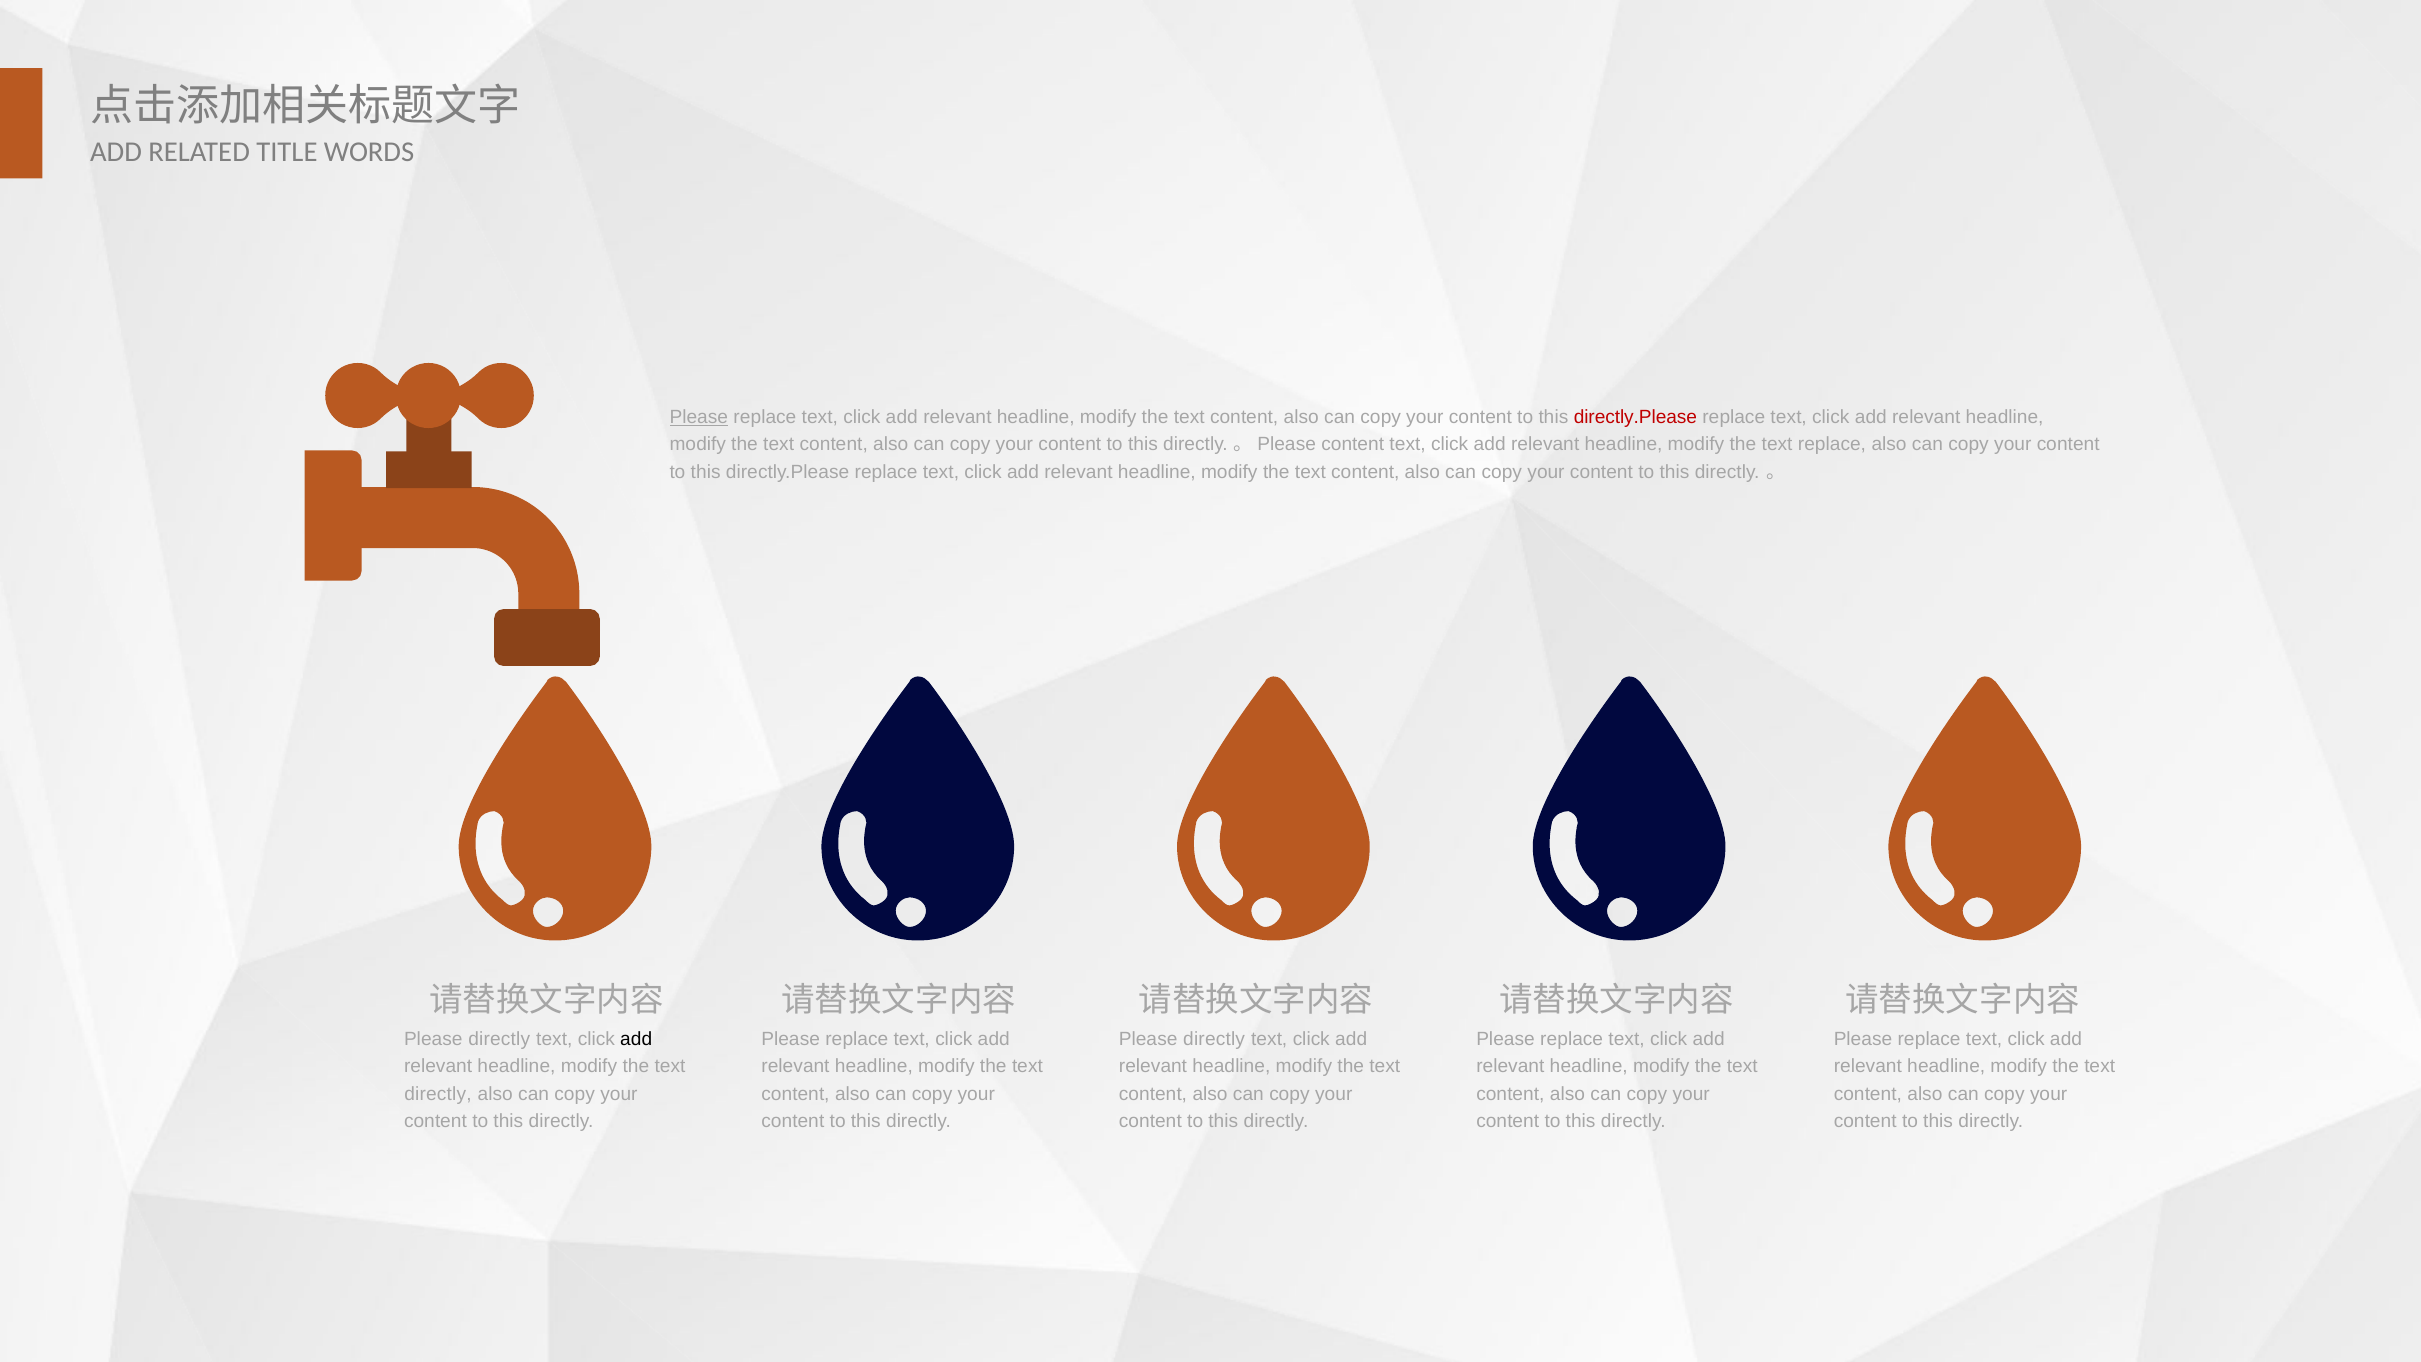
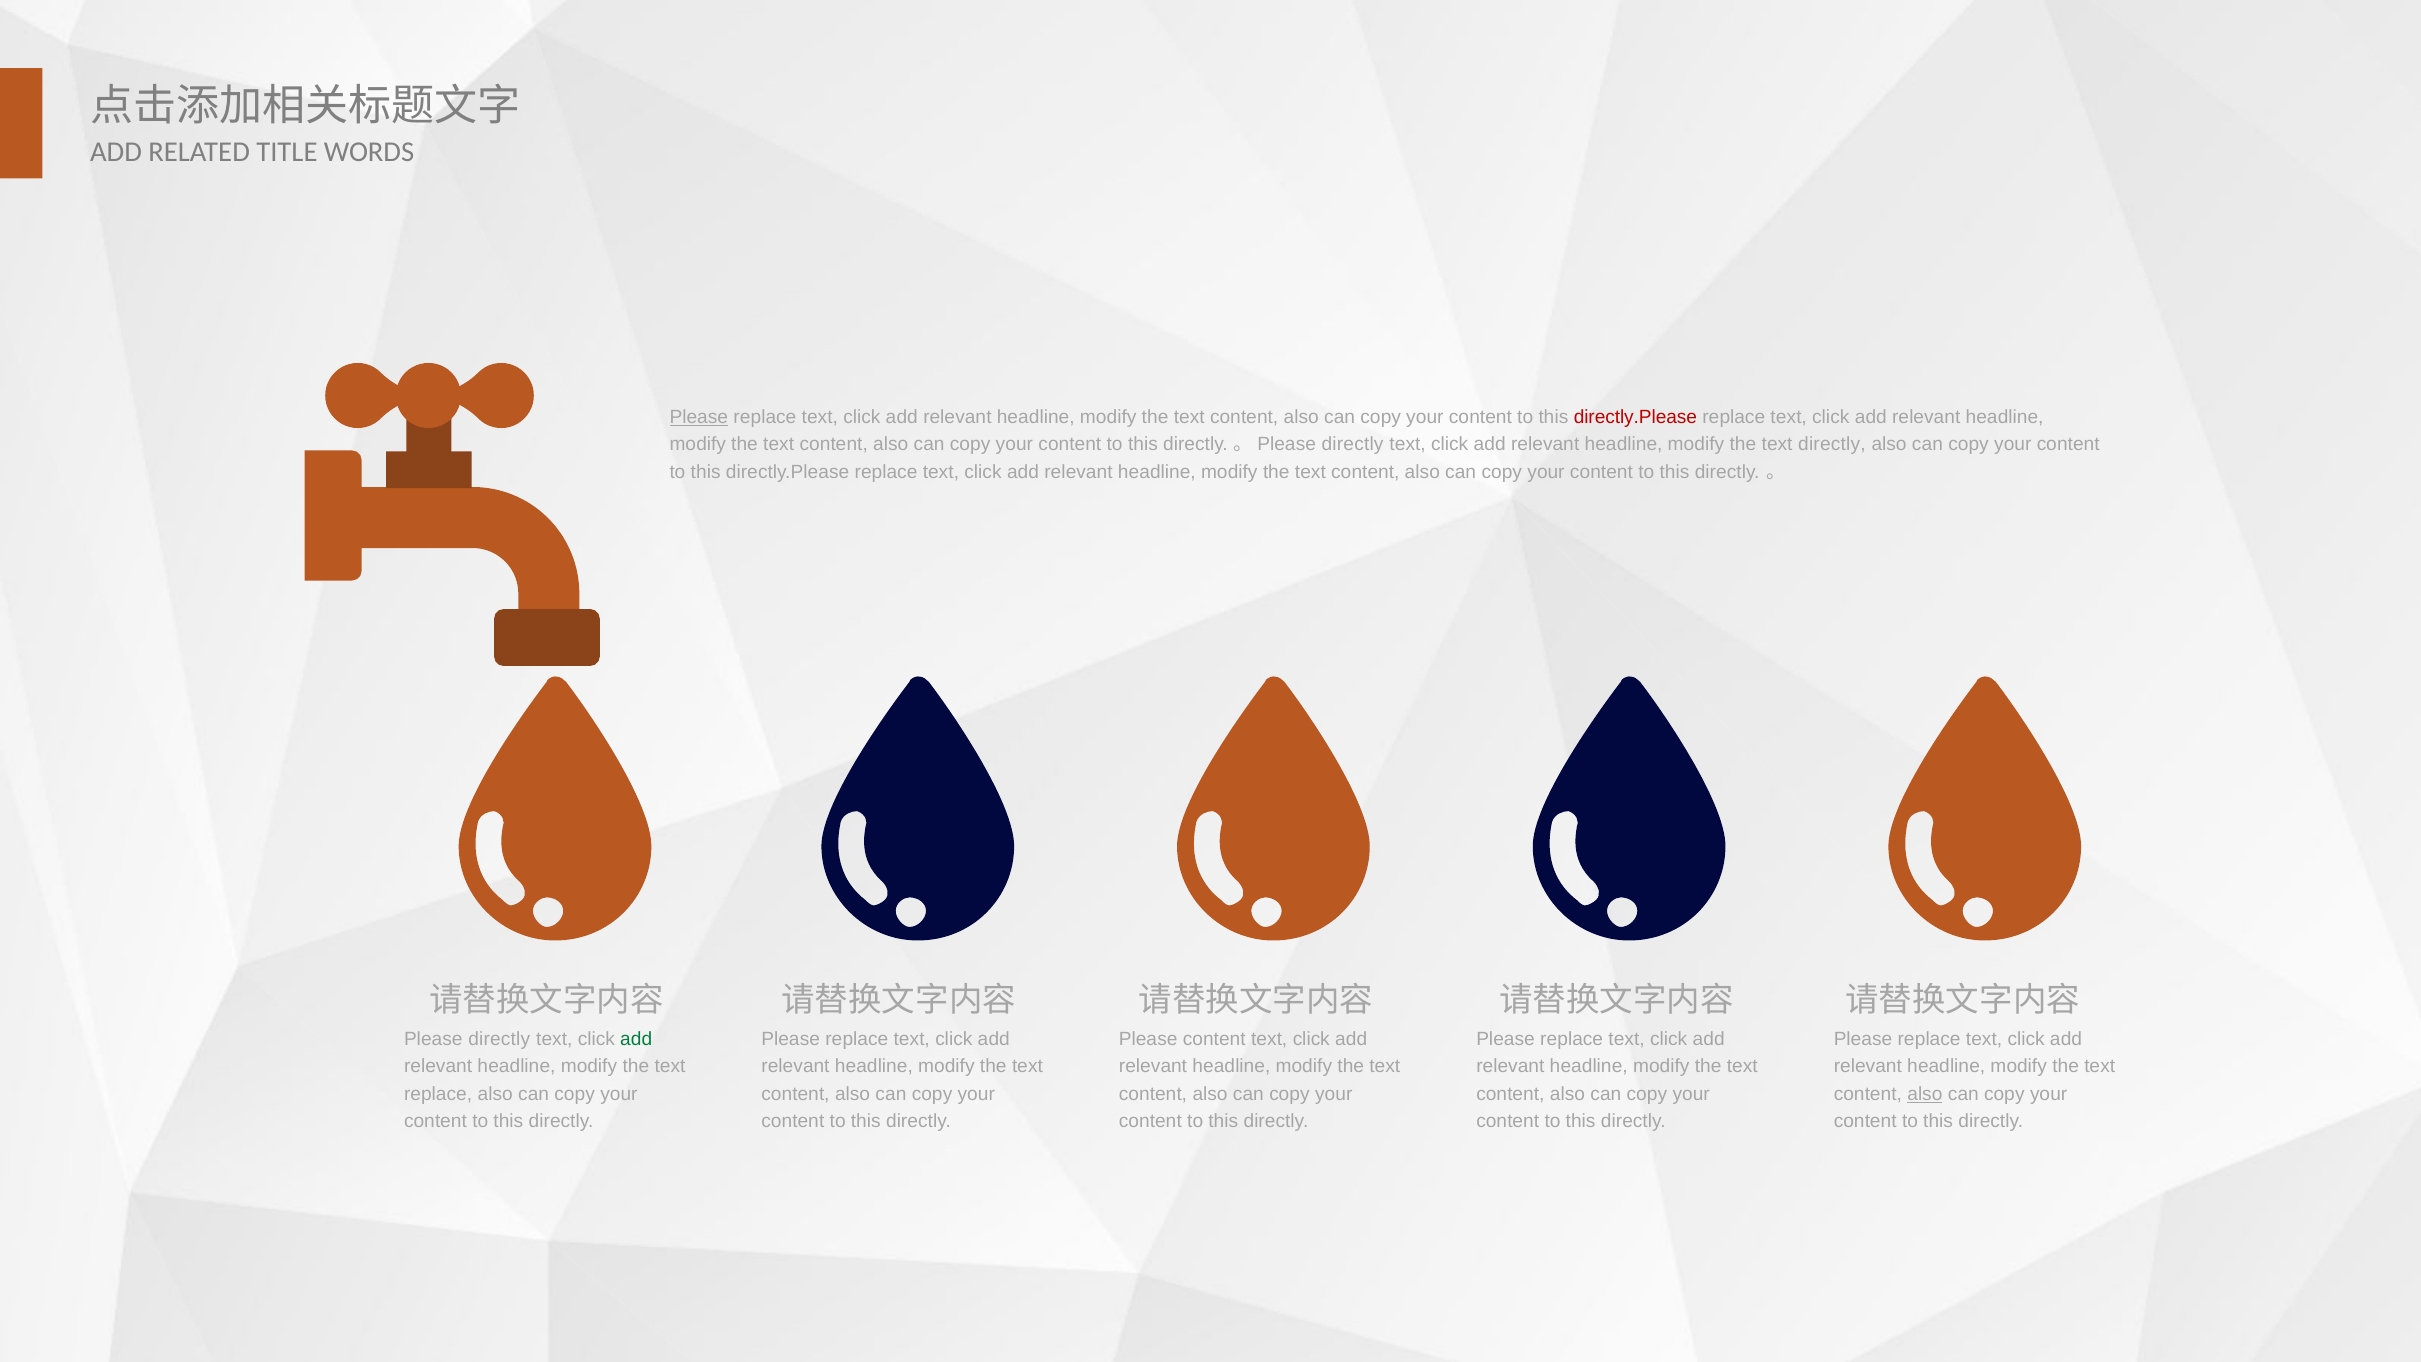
content at (1353, 445): content -> directly
text replace: replace -> directly
add at (636, 1039) colour: black -> green
directly at (1214, 1039): directly -> content
directly at (438, 1094): directly -> replace
also at (1925, 1094) underline: none -> present
